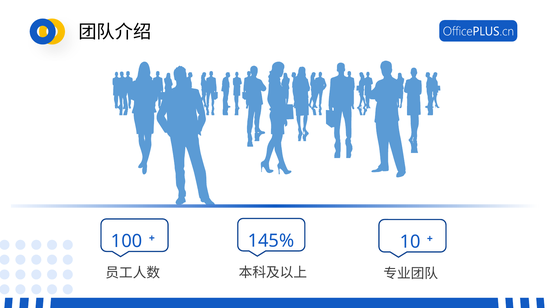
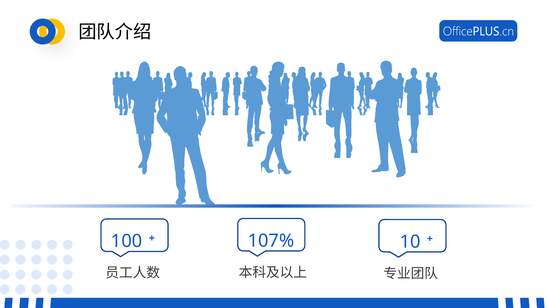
145%: 145% -> 107%
